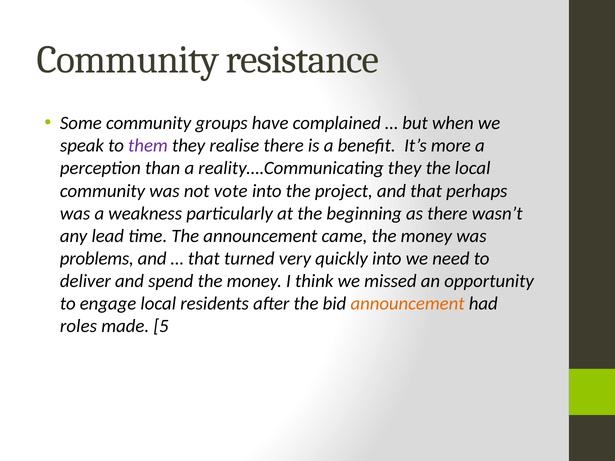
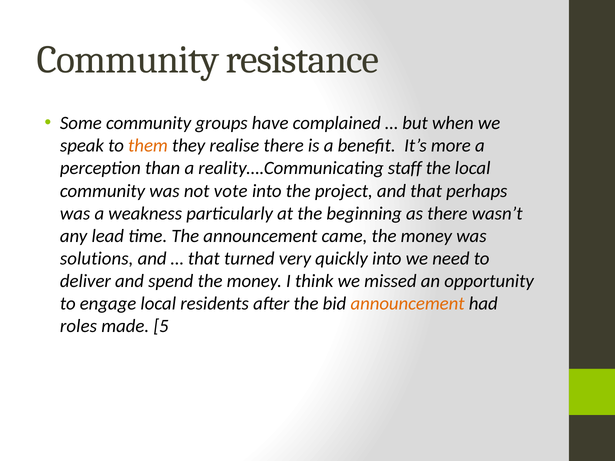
them colour: purple -> orange
reality….Communicating they: they -> staff
problems: problems -> solutions
